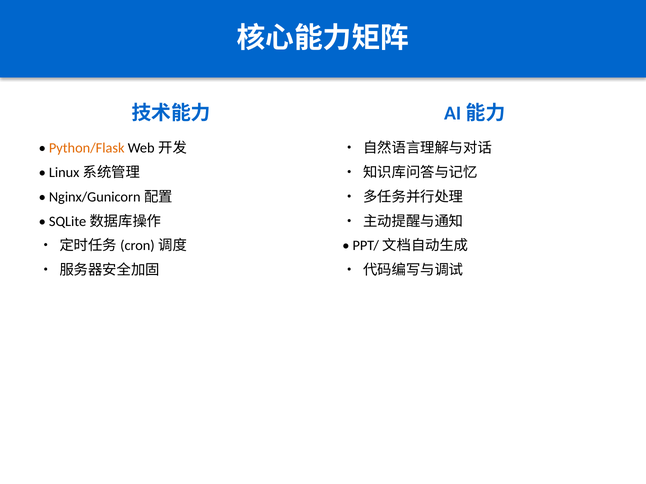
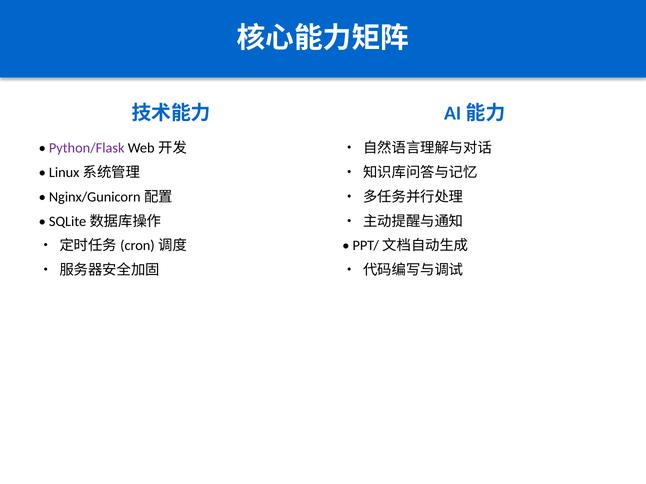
Python/Flask colour: orange -> purple
